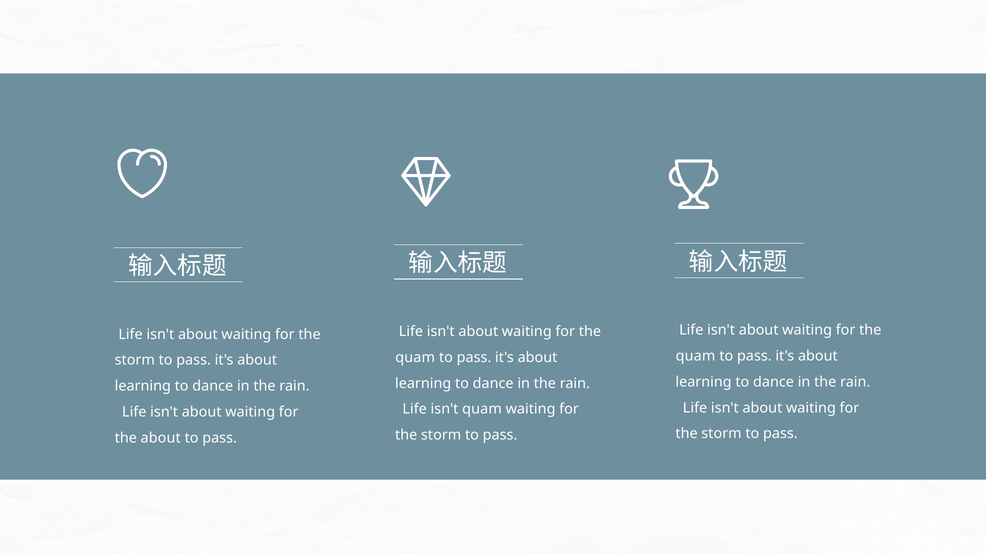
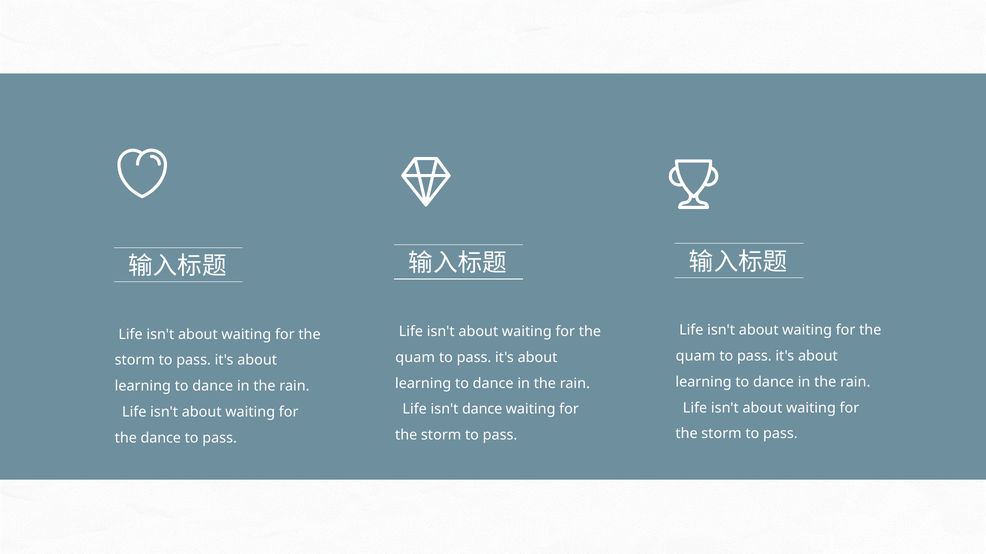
isn't quam: quam -> dance
the about: about -> dance
